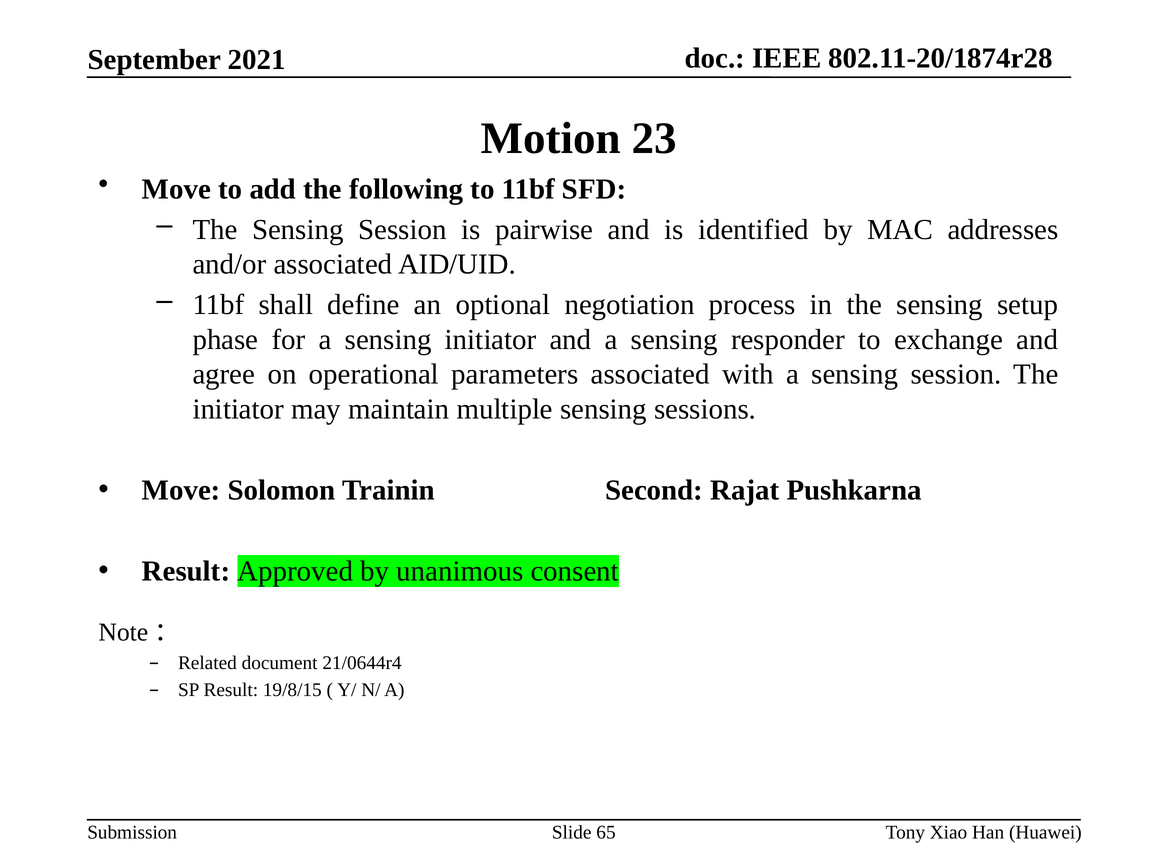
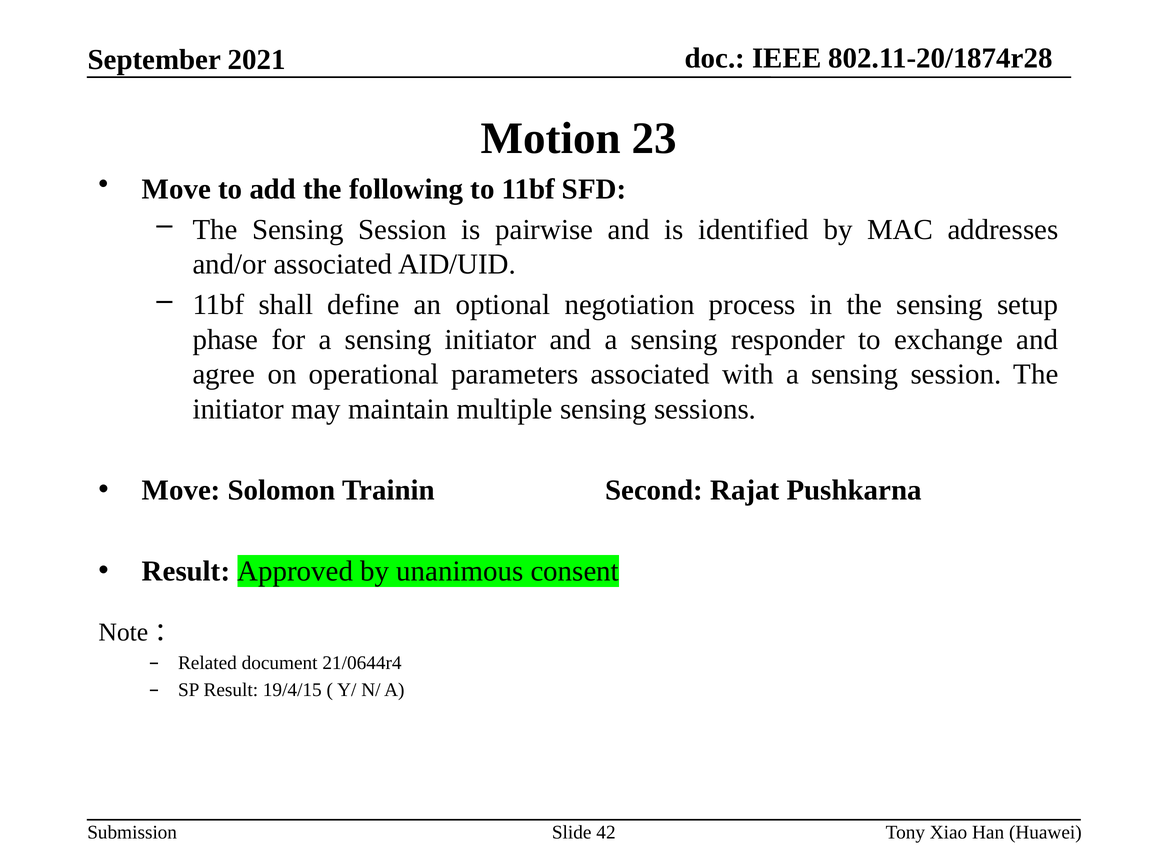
19/8/15: 19/8/15 -> 19/4/15
65: 65 -> 42
